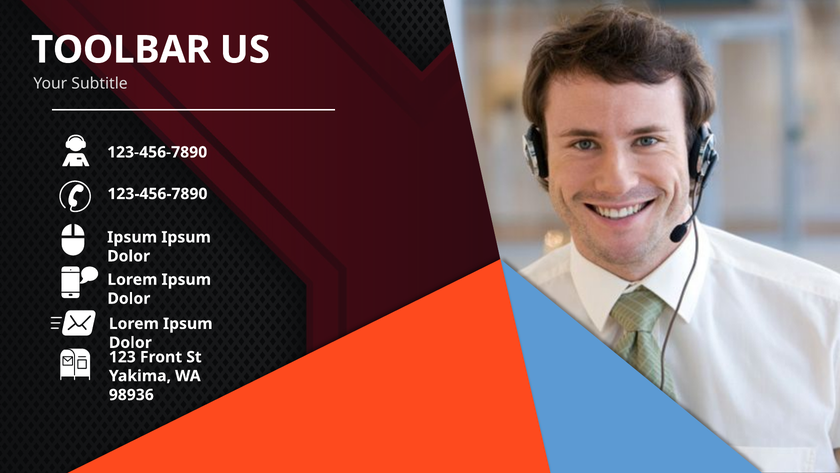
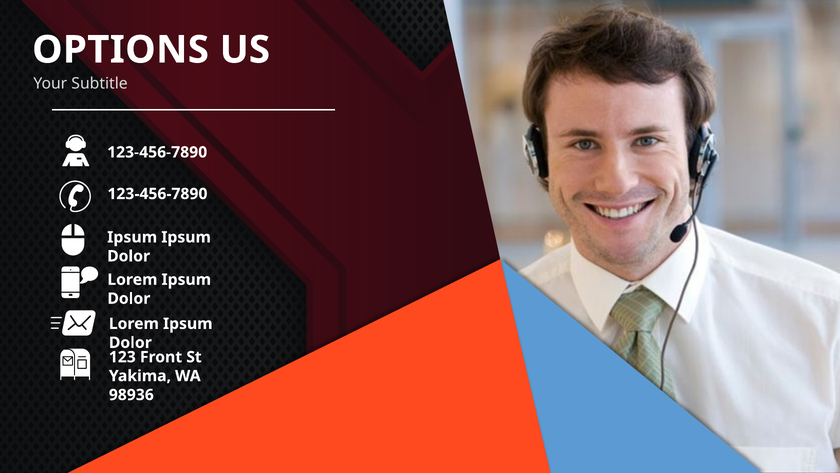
TOOLBAR: TOOLBAR -> OPTIONS
